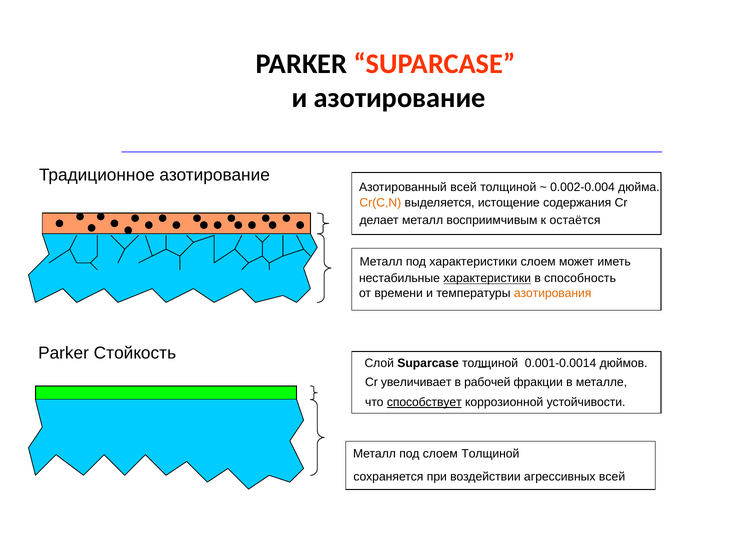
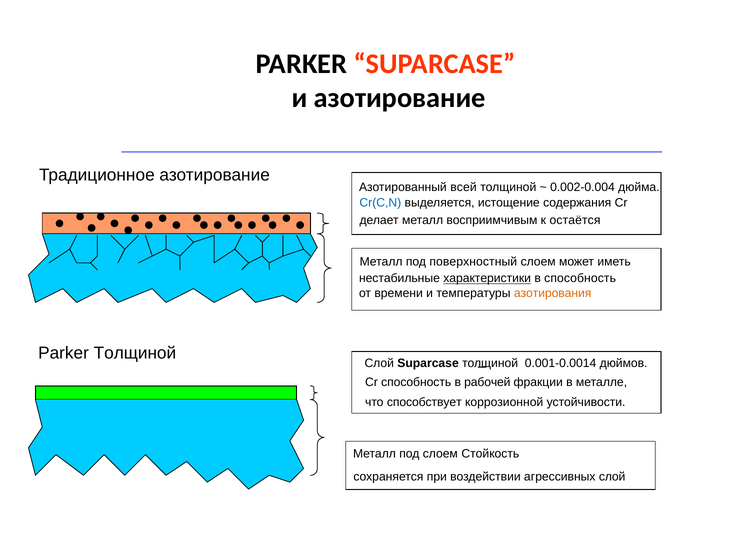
Cr(C,N colour: orange -> blue
под характеристики: характеристики -> поверхностный
Parker Стойкость: Стойкость -> Толщиной
Cr увеличивает: увеличивает -> способность
способствует underline: present -> none
слоем Толщиной: Толщиной -> Стойкость
агрессивных всей: всей -> слой
